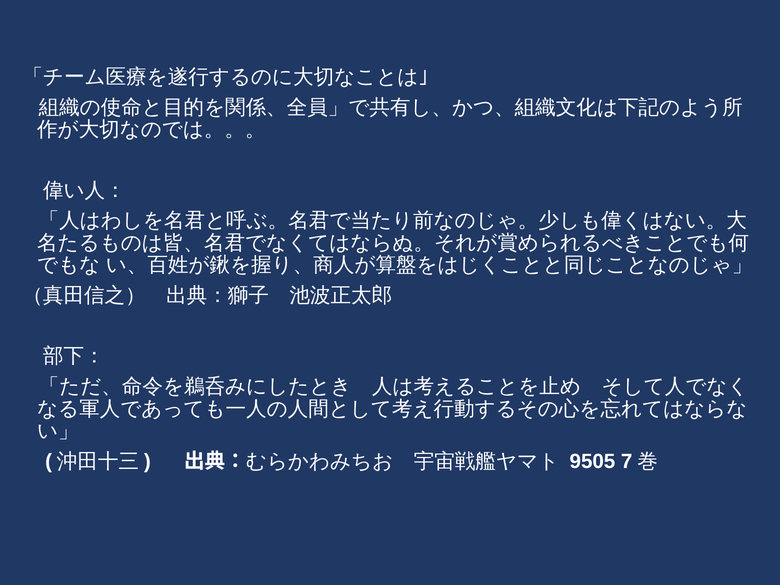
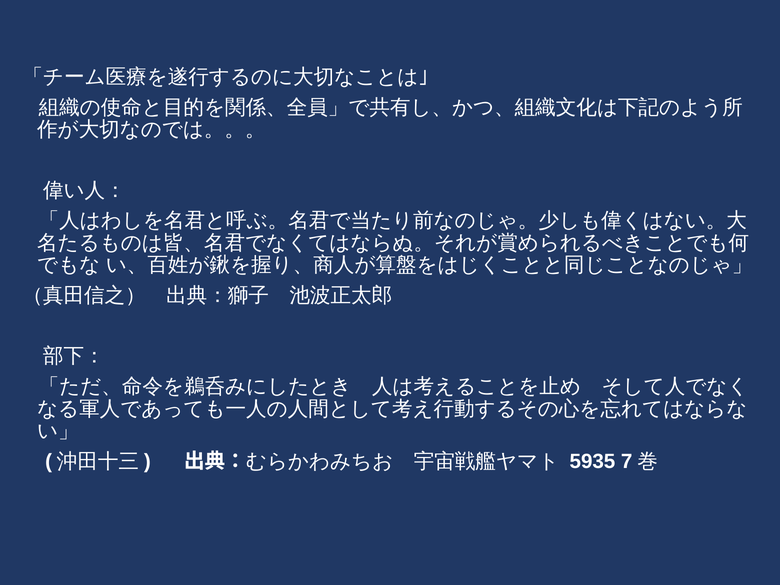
9505: 9505 -> 5935
